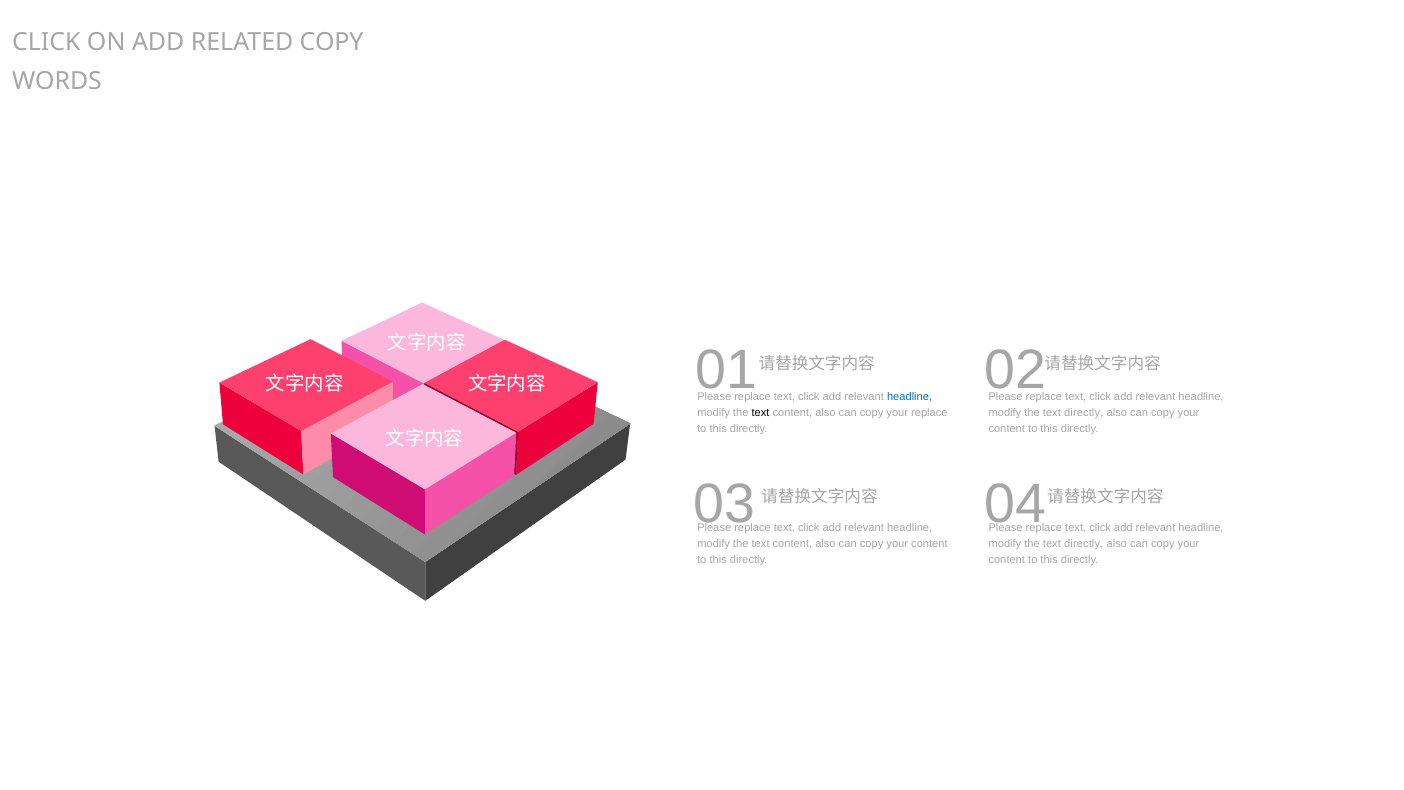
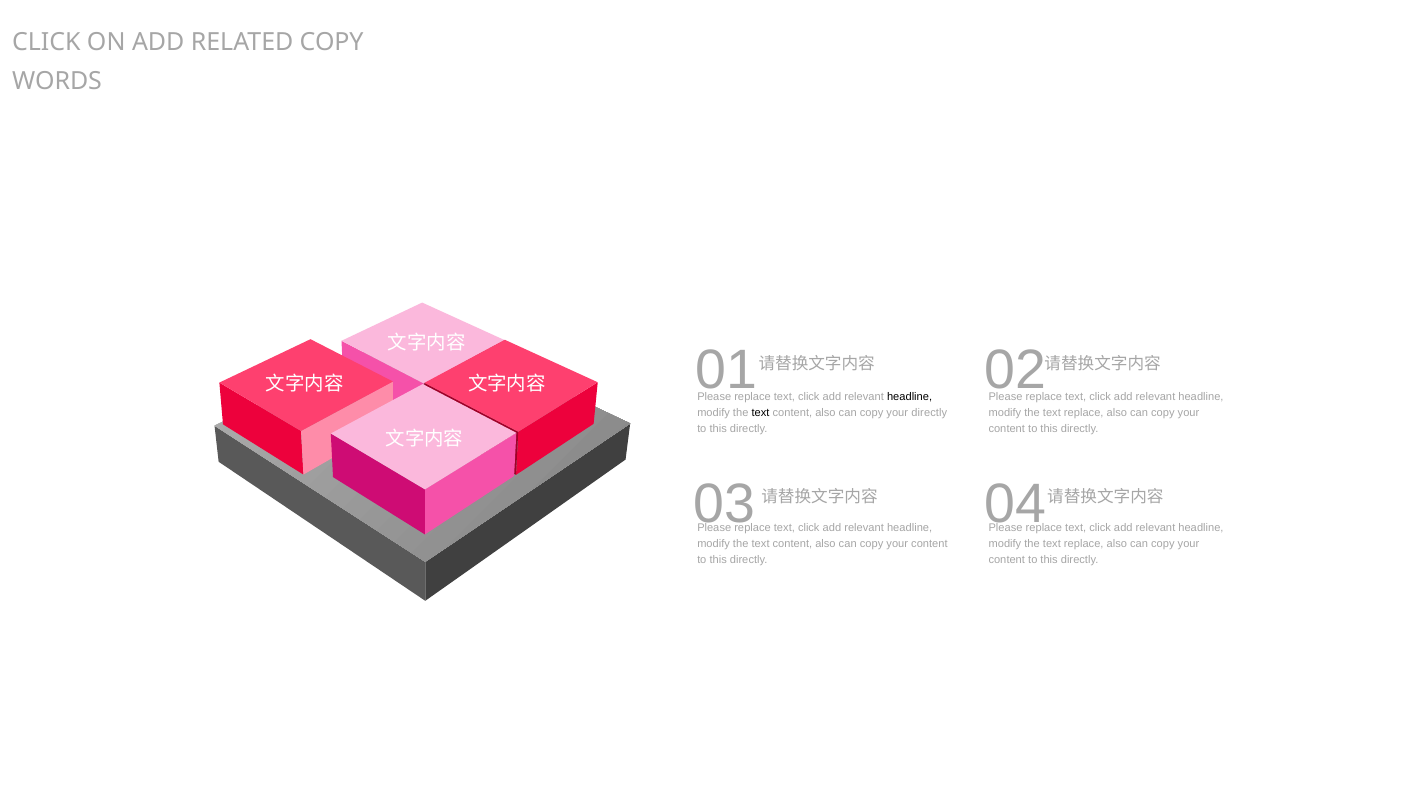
headline at (910, 397) colour: blue -> black
your replace: replace -> directly
directly at (1084, 413): directly -> replace
directly at (1084, 543): directly -> replace
